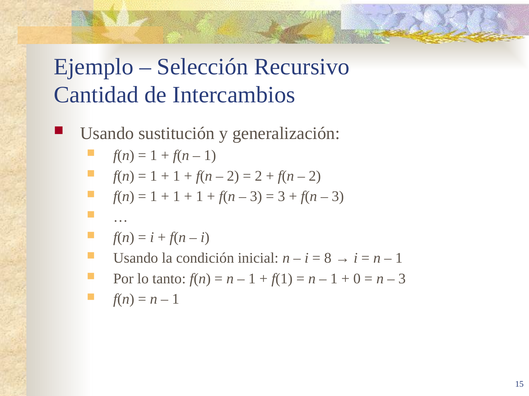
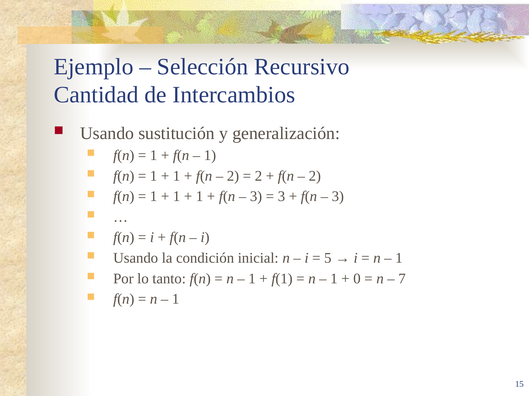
8: 8 -> 5
3 at (402, 279): 3 -> 7
